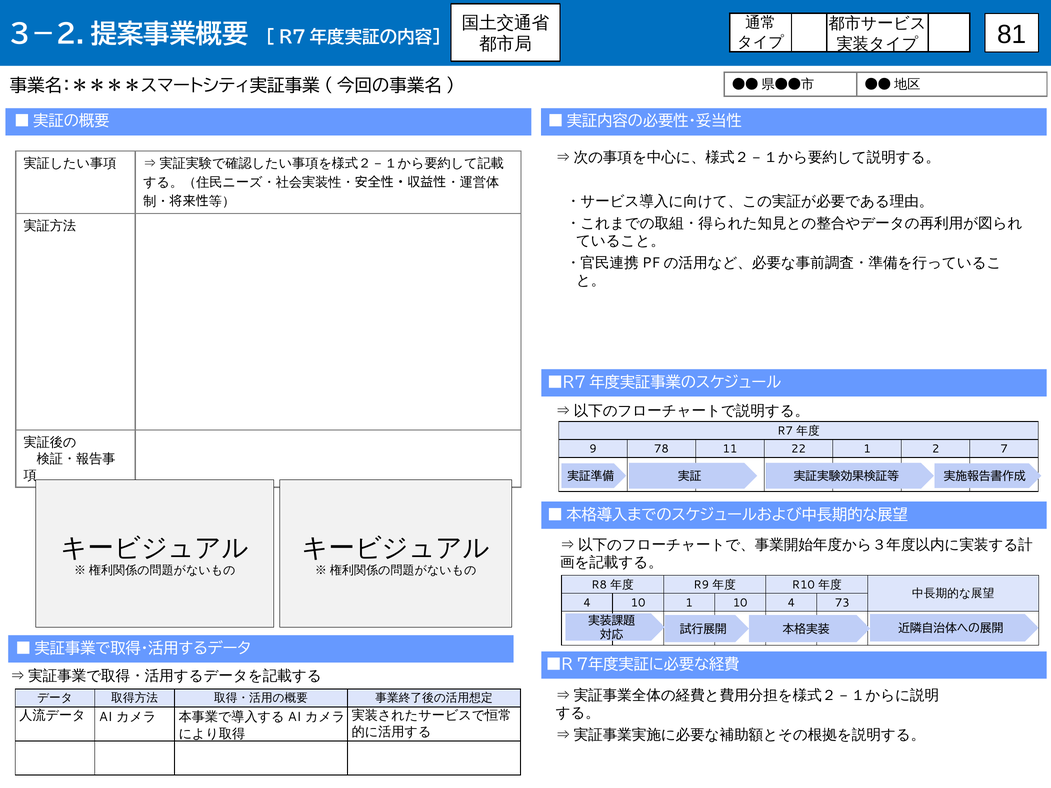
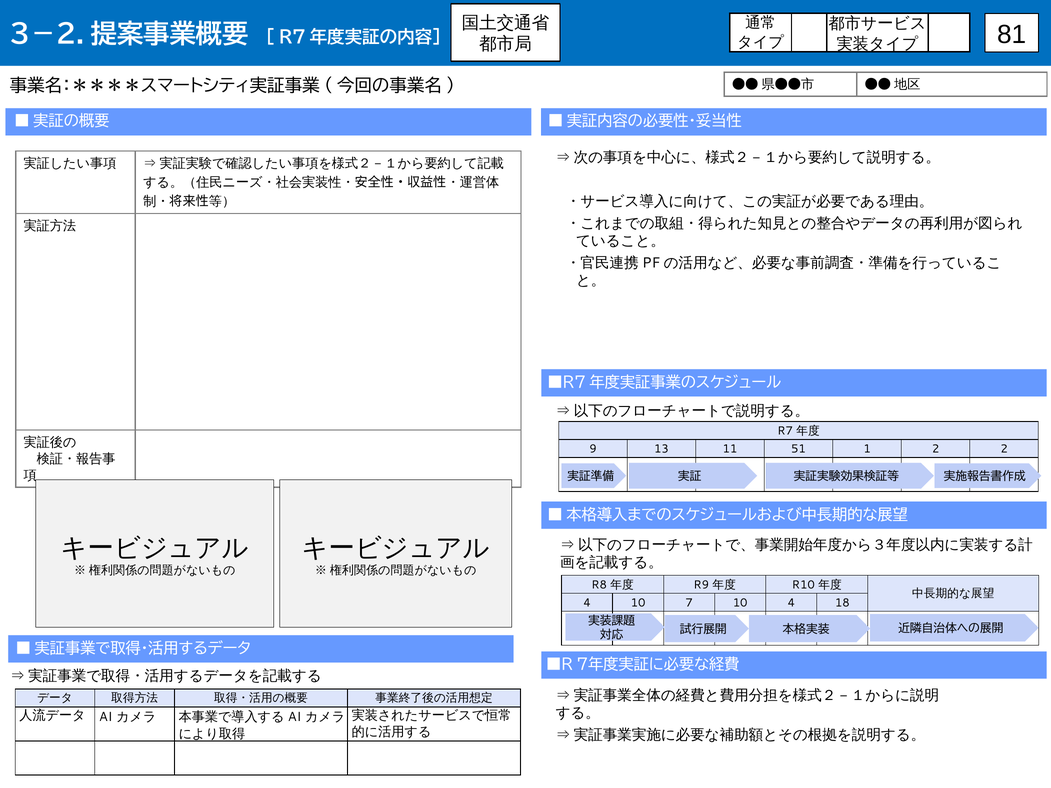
78: 78 -> 13
22: 22 -> 51
2 7: 7 -> 2
10 1: 1 -> 7
73: 73 -> 18
